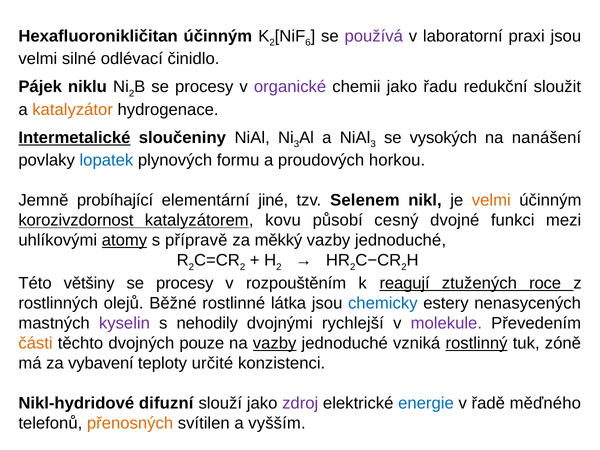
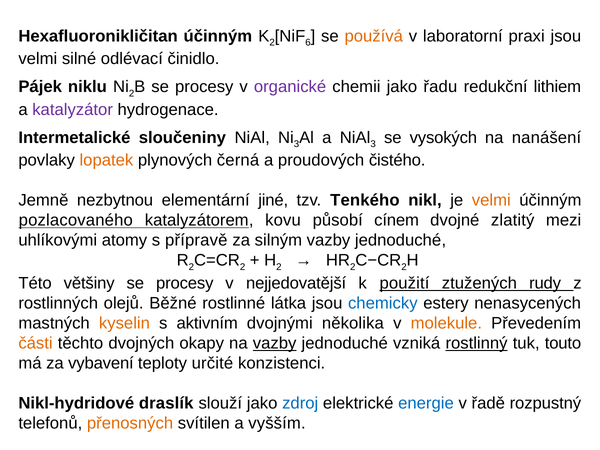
používá colour: purple -> orange
sloužit: sloužit -> lithiem
katalyzátor colour: orange -> purple
Intermetalické underline: present -> none
lopatek colour: blue -> orange
formu: formu -> černá
horkou: horkou -> čistého
probíhající: probíhající -> nezbytnou
Selenem: Selenem -> Tenkého
korozivzdornost: korozivzdornost -> pozlacovaného
cesný: cesný -> cínem
funkci: funkci -> zlatitý
atomy underline: present -> none
měkký: měkký -> silným
rozpouštěním: rozpouštěním -> nejjedovatější
reagují: reagují -> použití
roce: roce -> rudy
kyselin colour: purple -> orange
nehodily: nehodily -> aktivním
rychlejší: rychlejší -> několika
molekule colour: purple -> orange
pouze: pouze -> okapy
zóně: zóně -> touto
difuzní: difuzní -> draslík
zdroj colour: purple -> blue
měďného: měďného -> rozpustný
